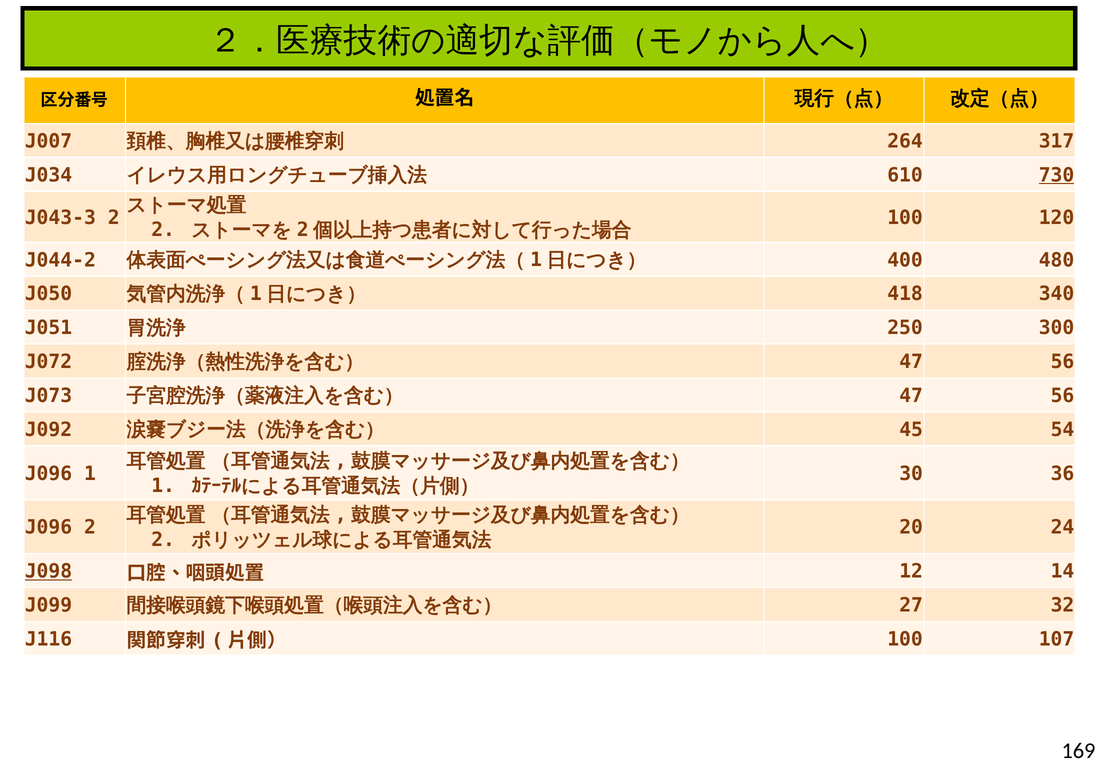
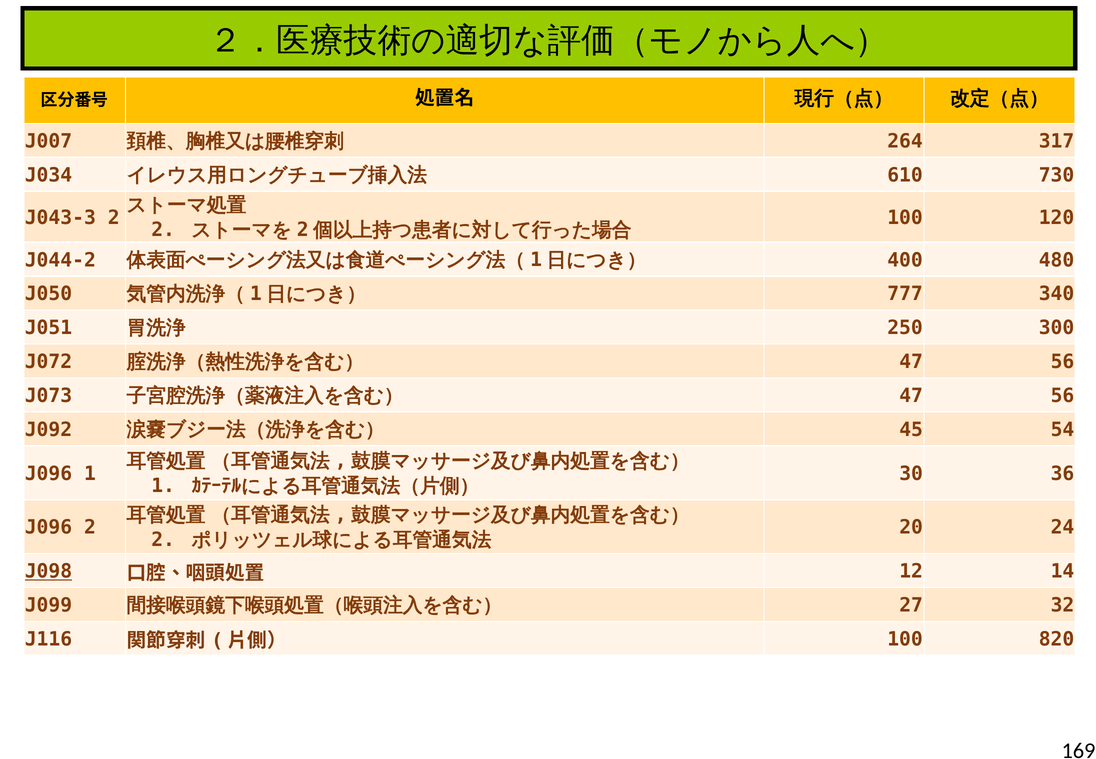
730 underline: present -> none
418: 418 -> 777
107: 107 -> 820
